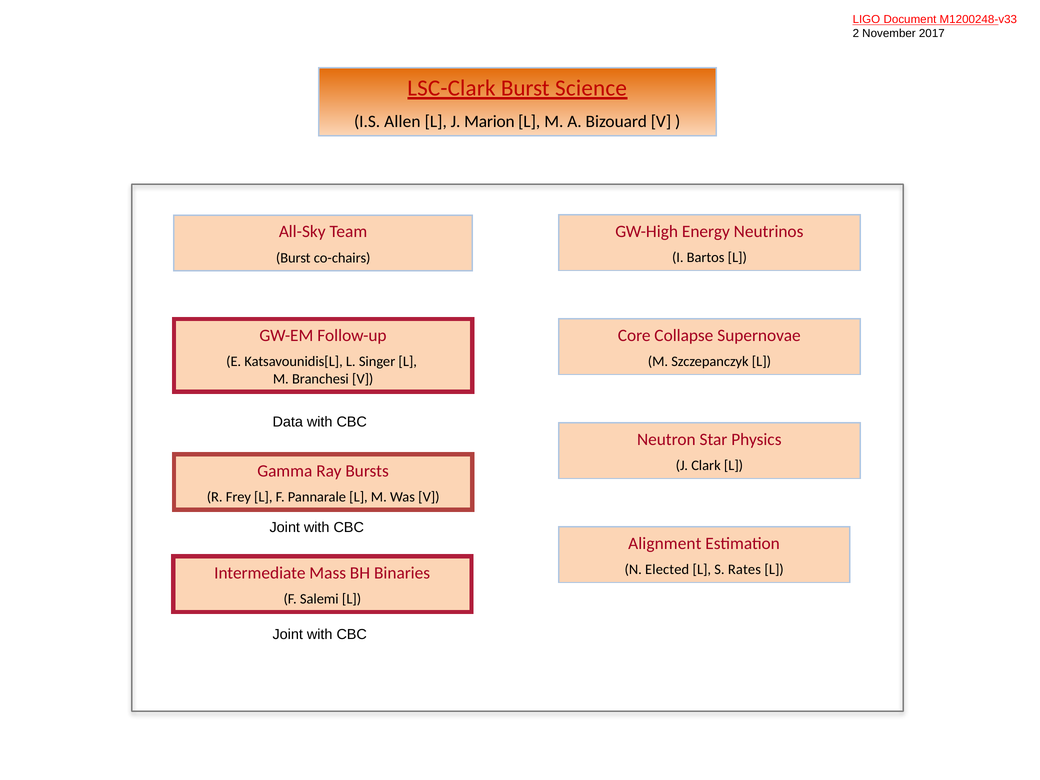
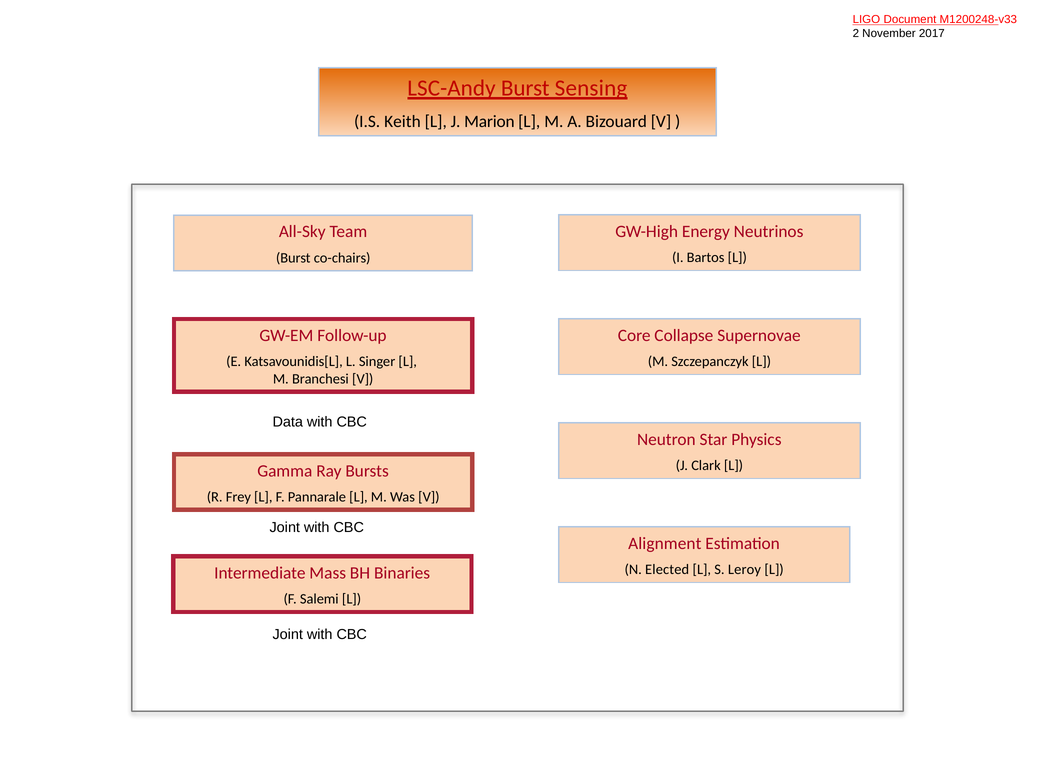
LSC-Clark: LSC-Clark -> LSC-Andy
Science: Science -> Sensing
Allen: Allen -> Keith
Rates: Rates -> Leroy
